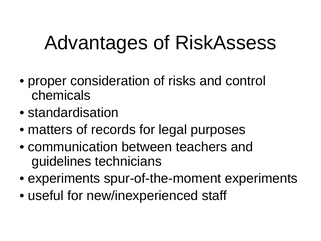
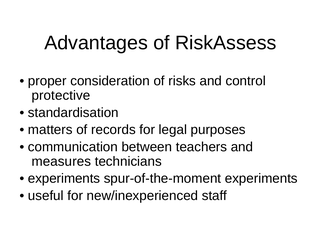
chemicals: chemicals -> protective
guidelines: guidelines -> measures
